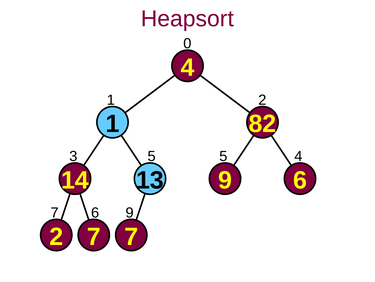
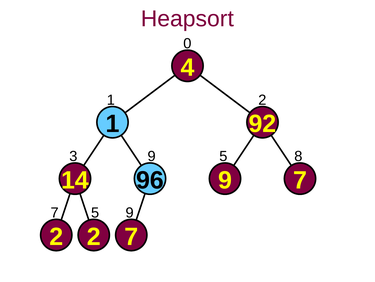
82: 82 -> 92
3 5: 5 -> 9
5 4: 4 -> 8
13: 13 -> 96
9 6: 6 -> 7
7 6: 6 -> 5
2 7: 7 -> 2
